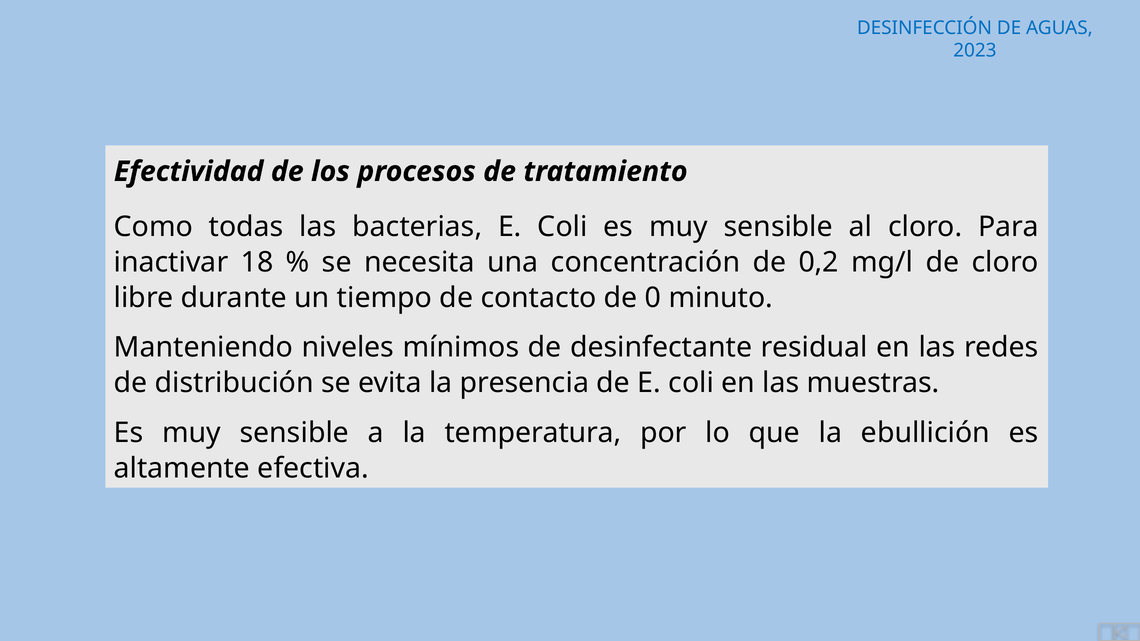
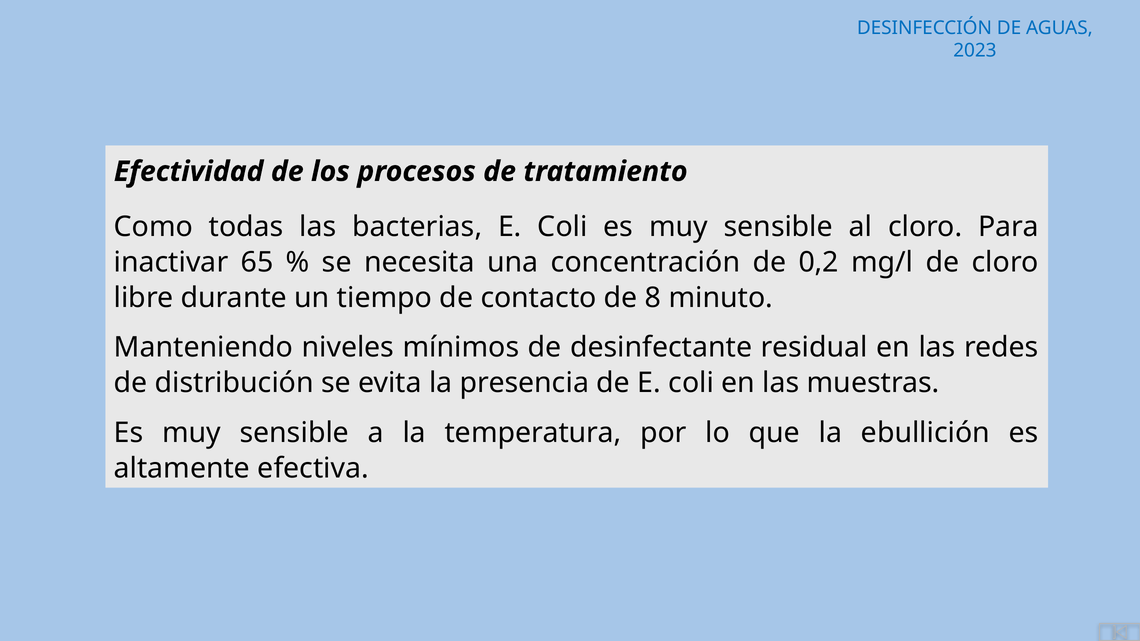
18: 18 -> 65
0: 0 -> 8
